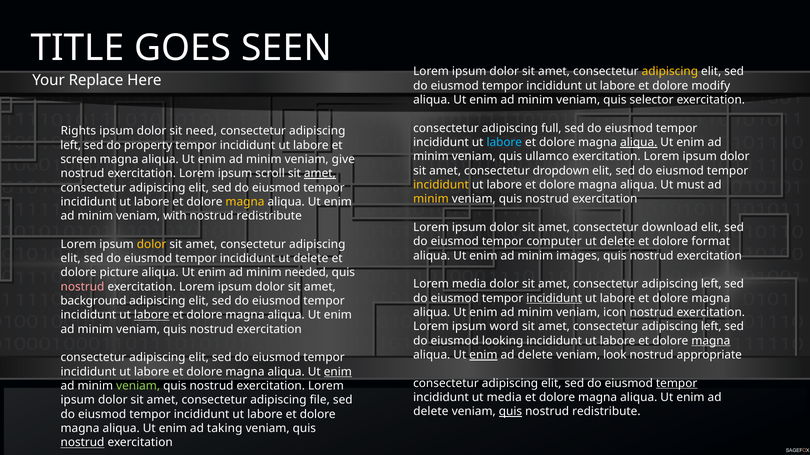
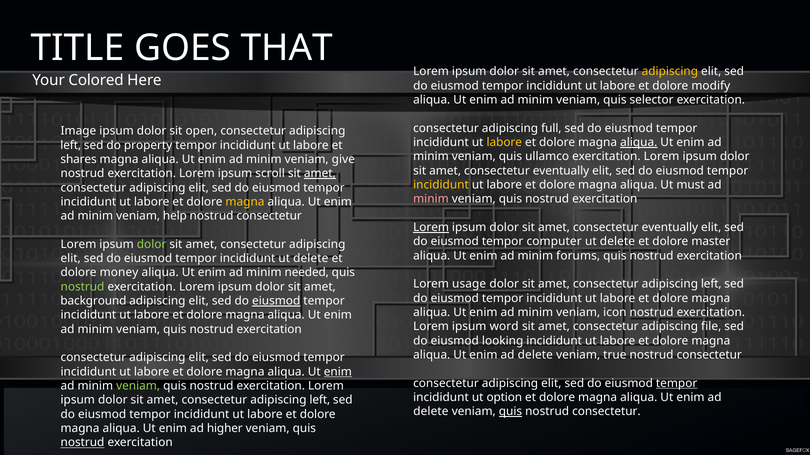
SEEN: SEEN -> THAT
Replace: Replace -> Colored
Rights: Rights -> Image
need: need -> open
labore at (504, 143) colour: light blue -> yellow
screen: screen -> shares
dropdown at (561, 171): dropdown -> eventually
minim at (431, 199) colour: yellow -> pink
with: with -> help
redistribute at (269, 216): redistribute -> consectetur
Lorem at (431, 228) underline: none -> present
download at (670, 228): download -> eventually
format: format -> master
dolor at (152, 245) colour: yellow -> light green
images: images -> forums
picture: picture -> money
Lorem media: media -> usage
nostrud at (82, 287) colour: pink -> light green
incididunt at (554, 299) underline: present -> none
eiusmod at (276, 301) underline: none -> present
labore at (152, 316) underline: present -> none
left at (711, 327): left -> file
magna at (711, 341) underline: present -> none
enim at (483, 355) underline: present -> none
look: look -> true
appropriate at (709, 355): appropriate -> consectetur
ut media: media -> option
file at (320, 401): file -> left
redistribute at (606, 412): redistribute -> consectetur
taking: taking -> higher
